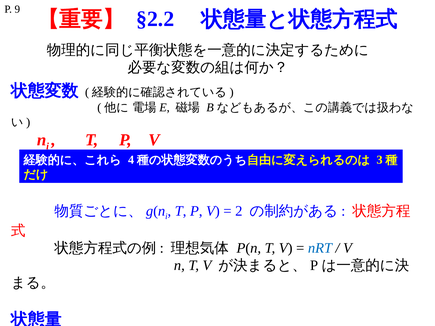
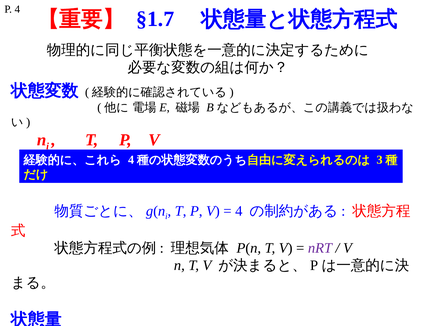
P 9: 9 -> 4
§2.2: §2.2 -> §1.7
2 at (239, 211): 2 -> 4
nRT colour: blue -> purple
